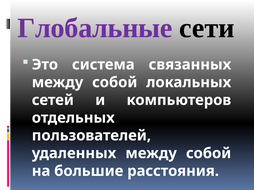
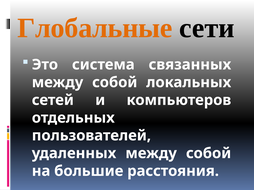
Глобальные colour: purple -> orange
